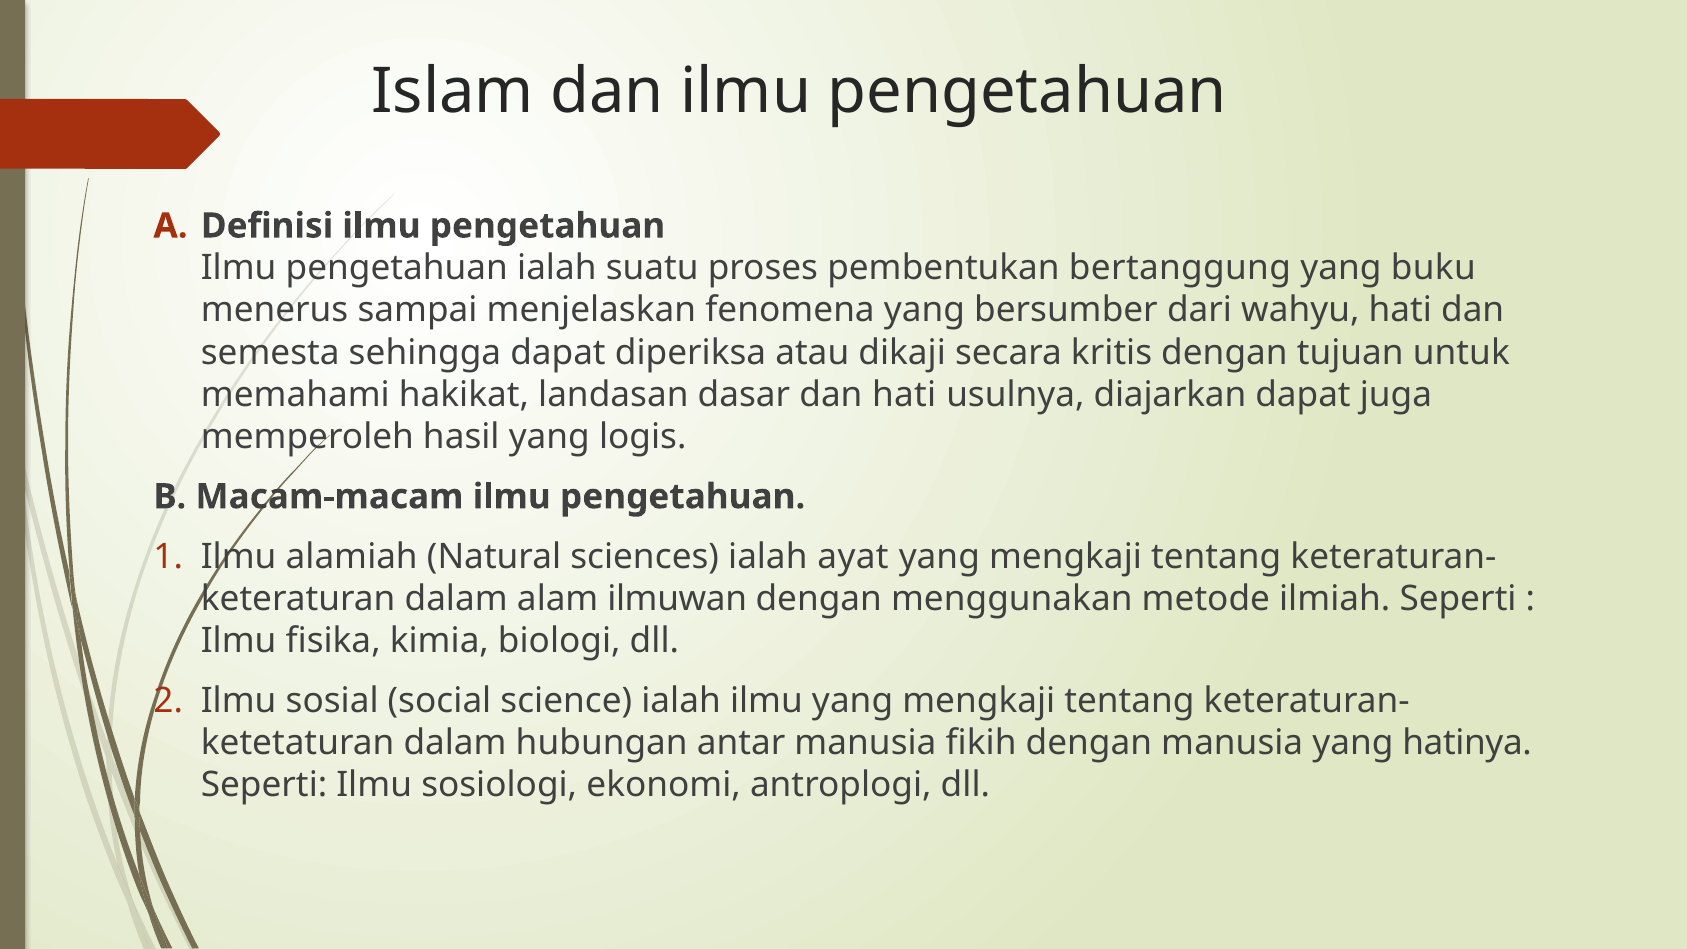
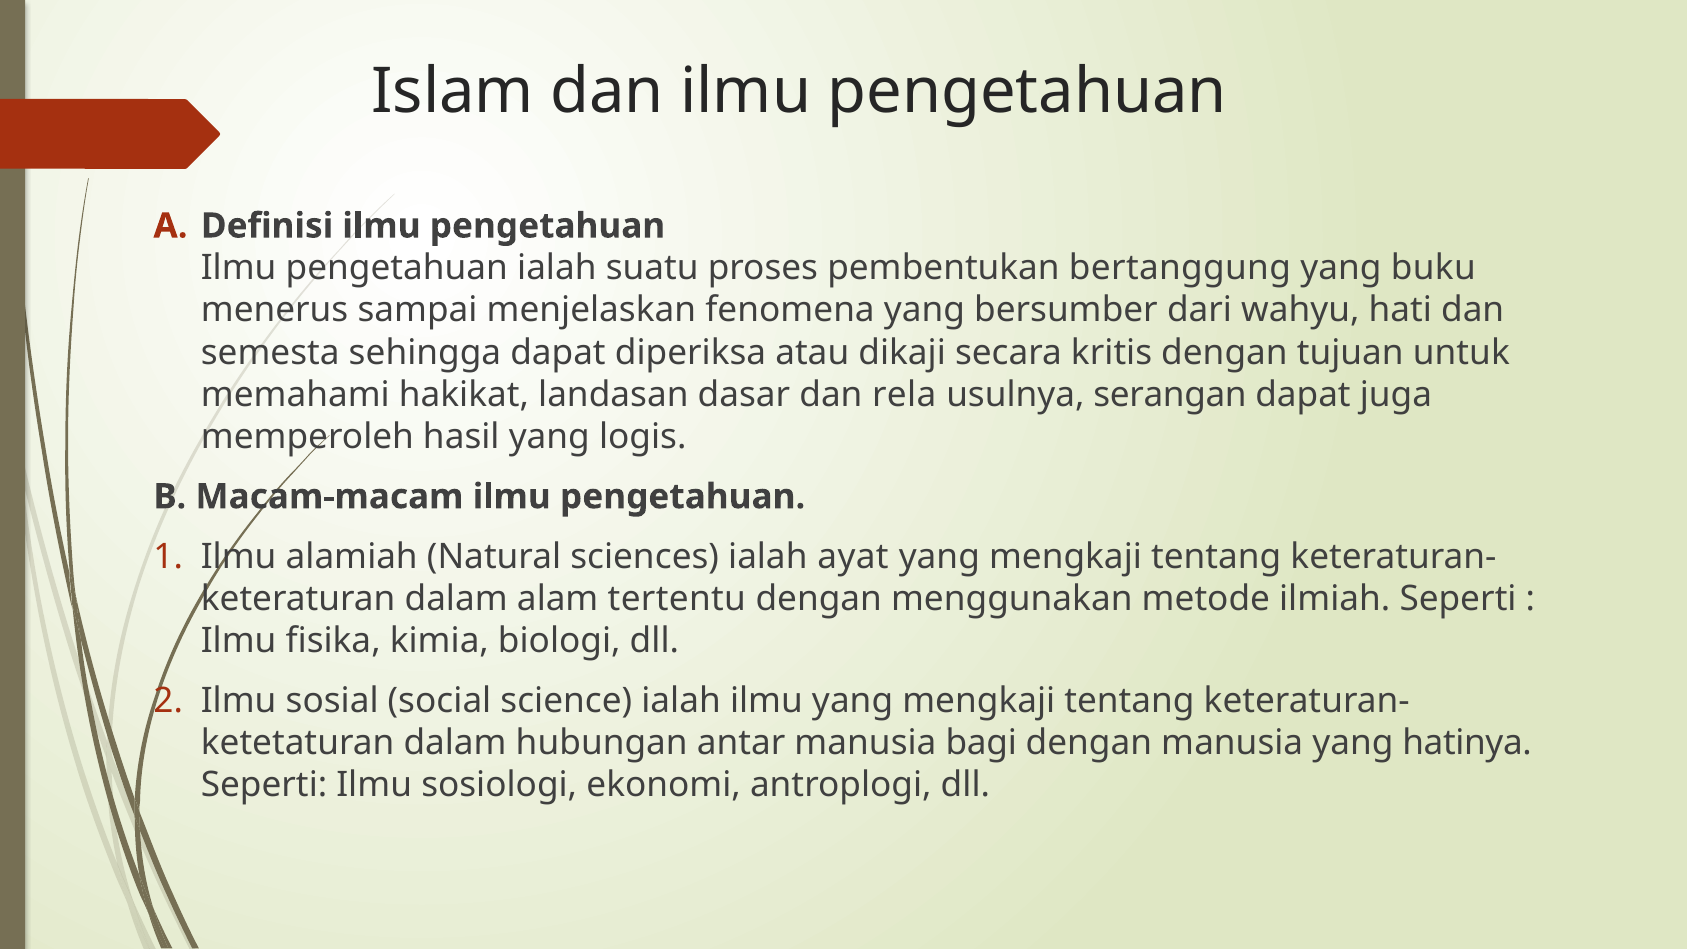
dan hati: hati -> rela
diajarkan: diajarkan -> serangan
ilmuwan: ilmuwan -> tertentu
fikih: fikih -> bagi
